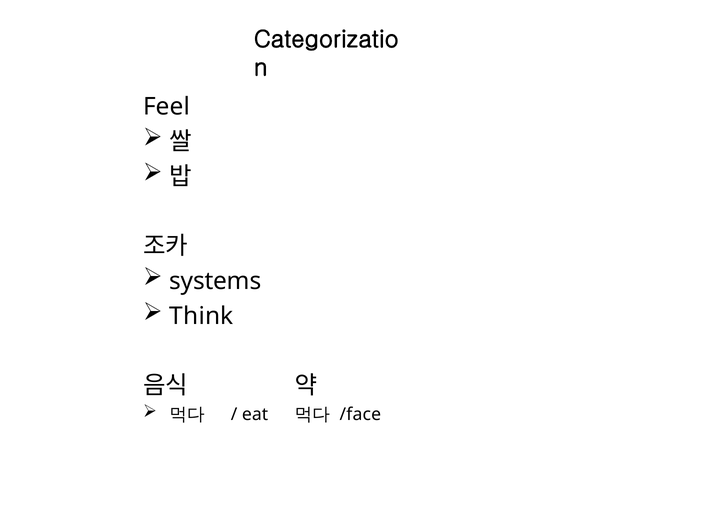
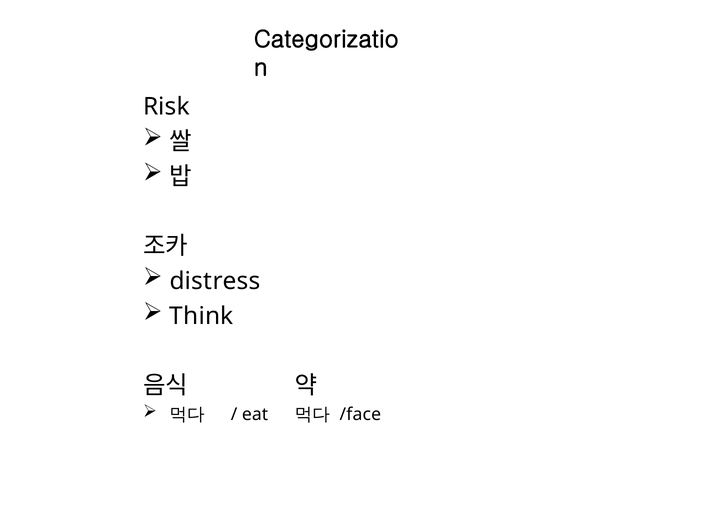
Feel: Feel -> Risk
systems: systems -> distress
